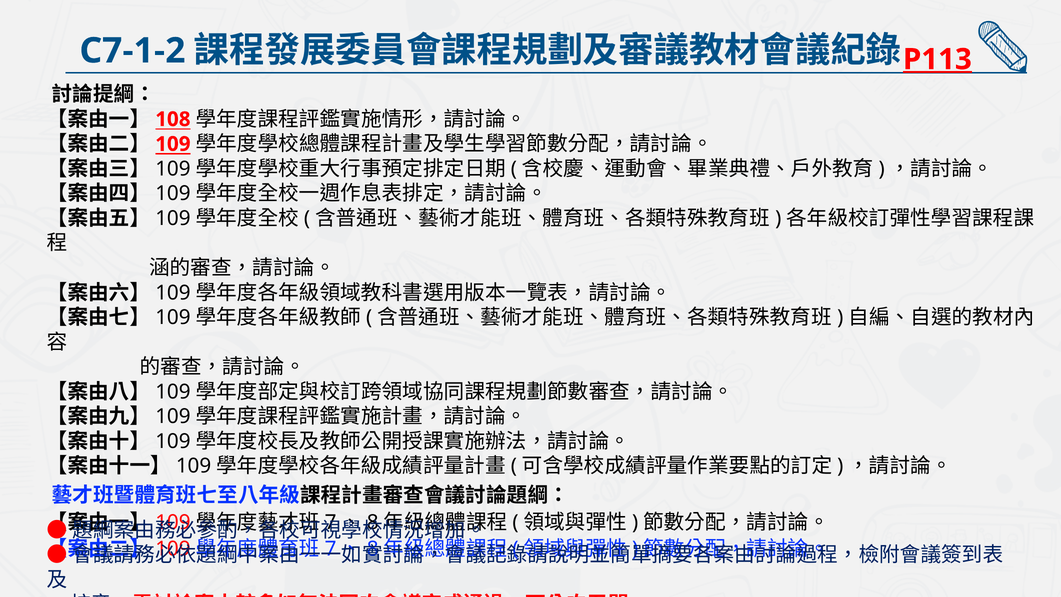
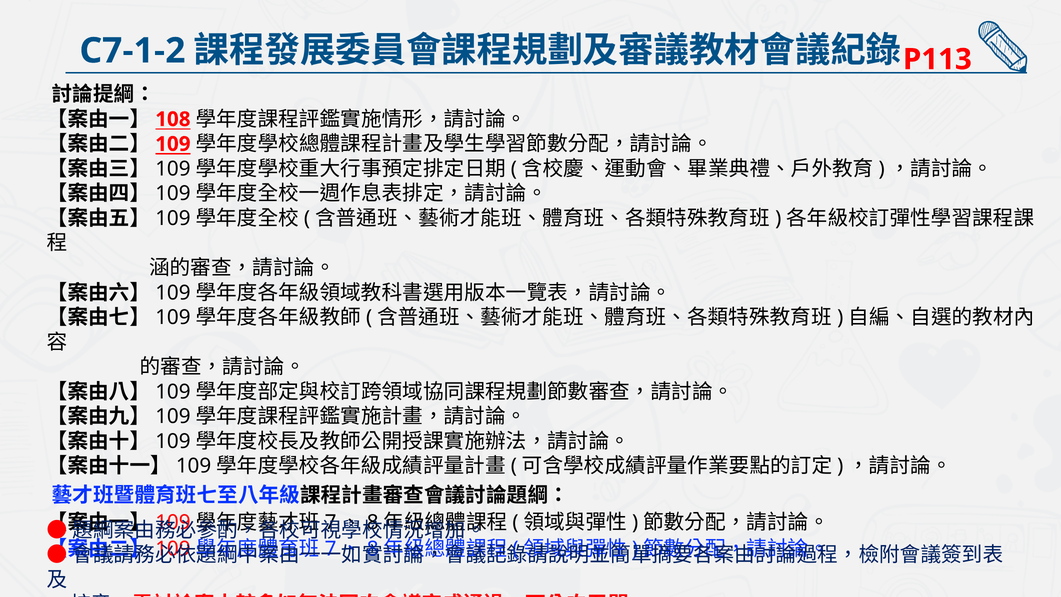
P113 underline: present -> none
